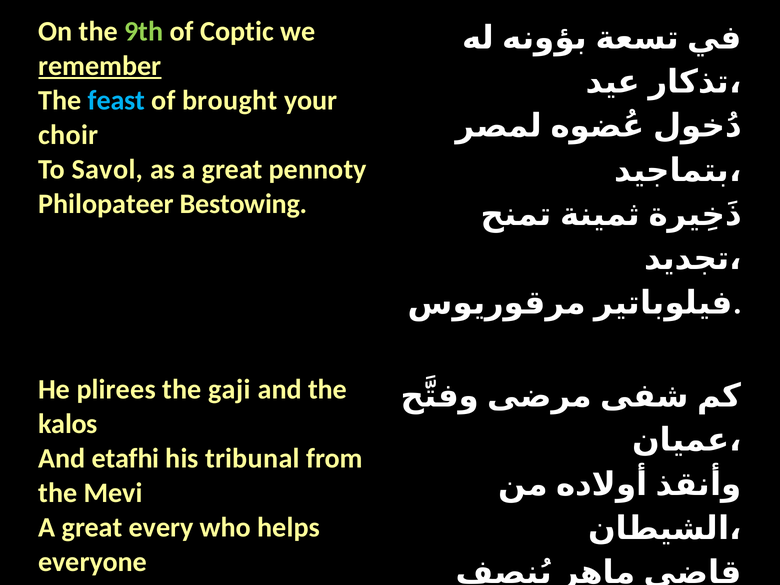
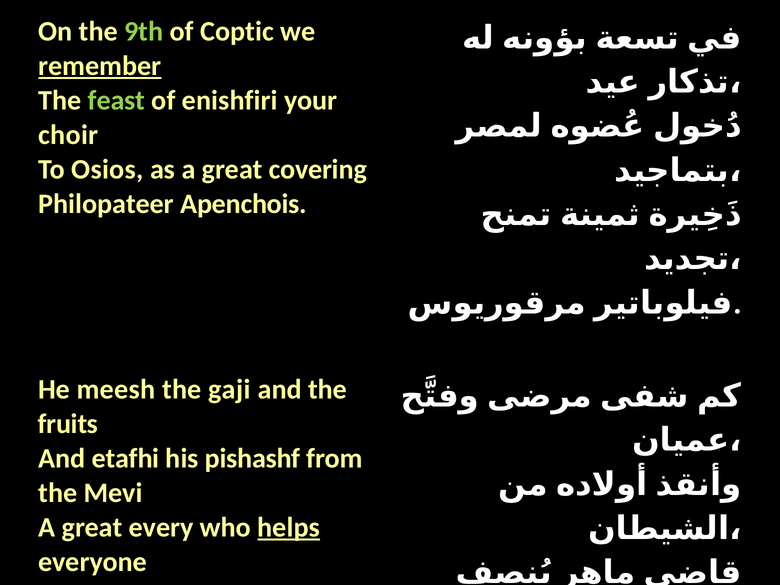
feast colour: light blue -> light green
brought: brought -> enishfiri
Savol: Savol -> Osios
pennoty: pennoty -> covering
Bestowing: Bestowing -> Apenchois
plirees: plirees -> meesh
kalos: kalos -> fruits
tribunal: tribunal -> pishashf
helps underline: none -> present
